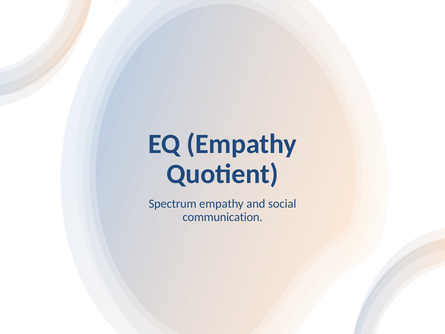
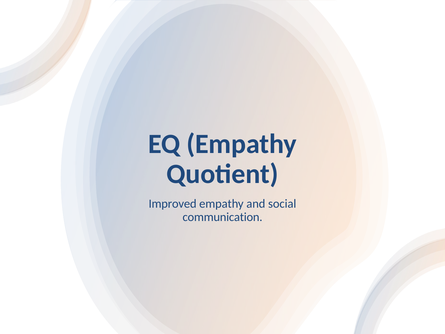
Spectrum: Spectrum -> Improved
